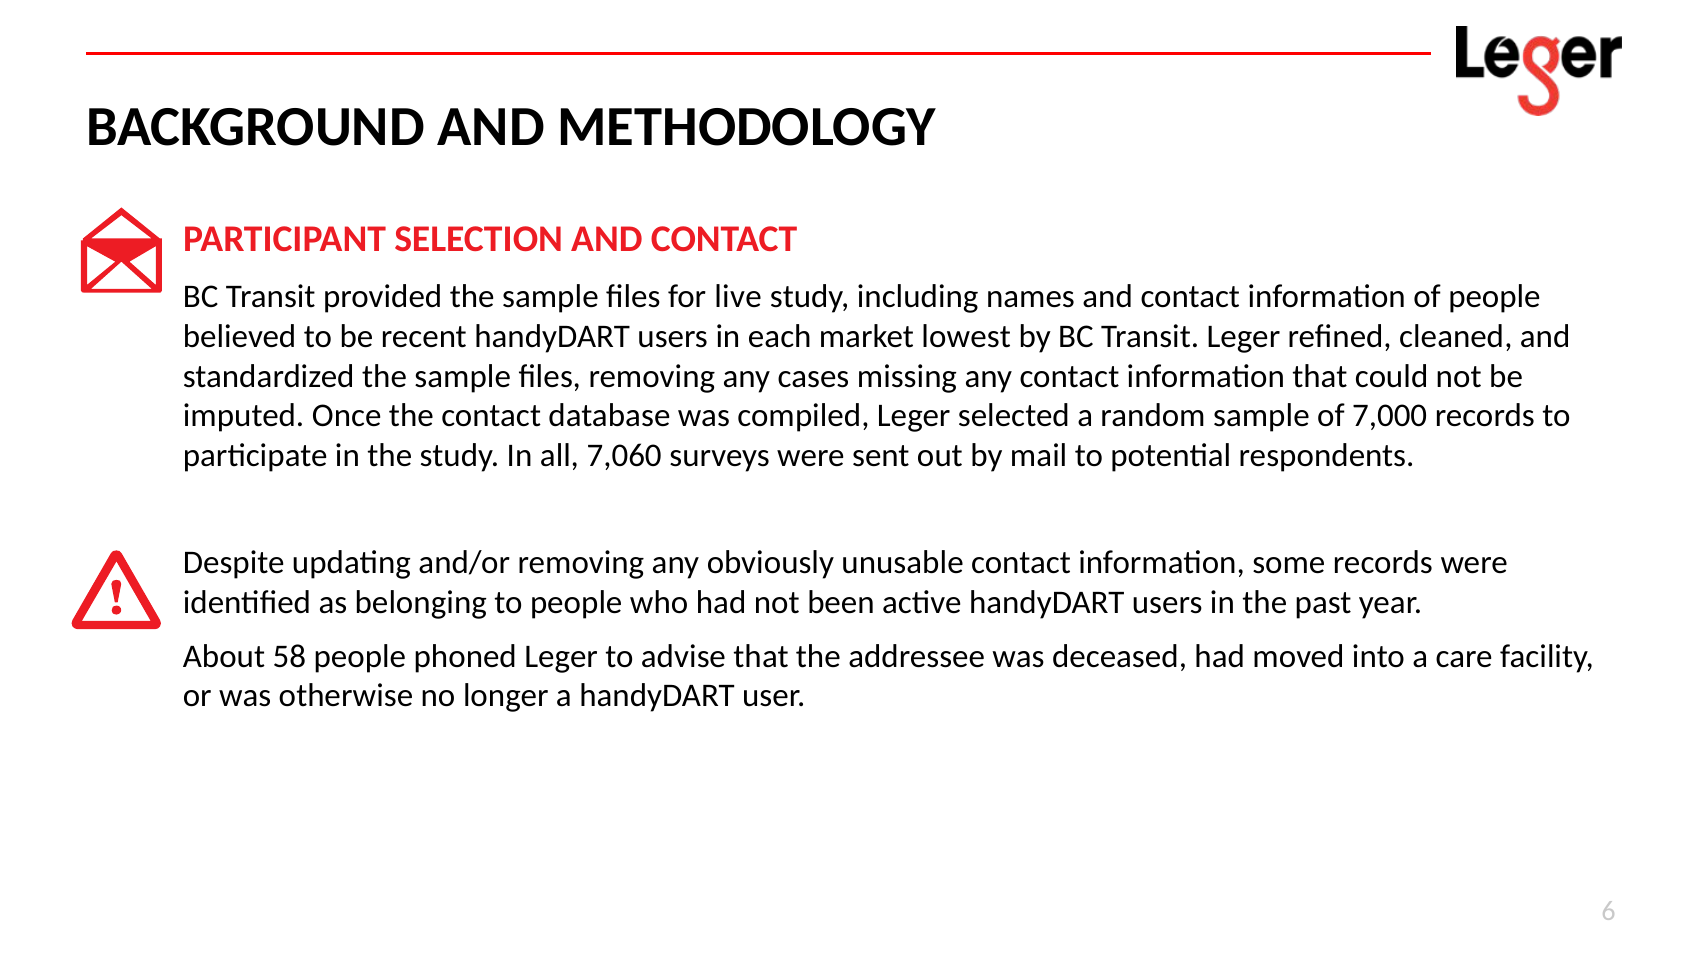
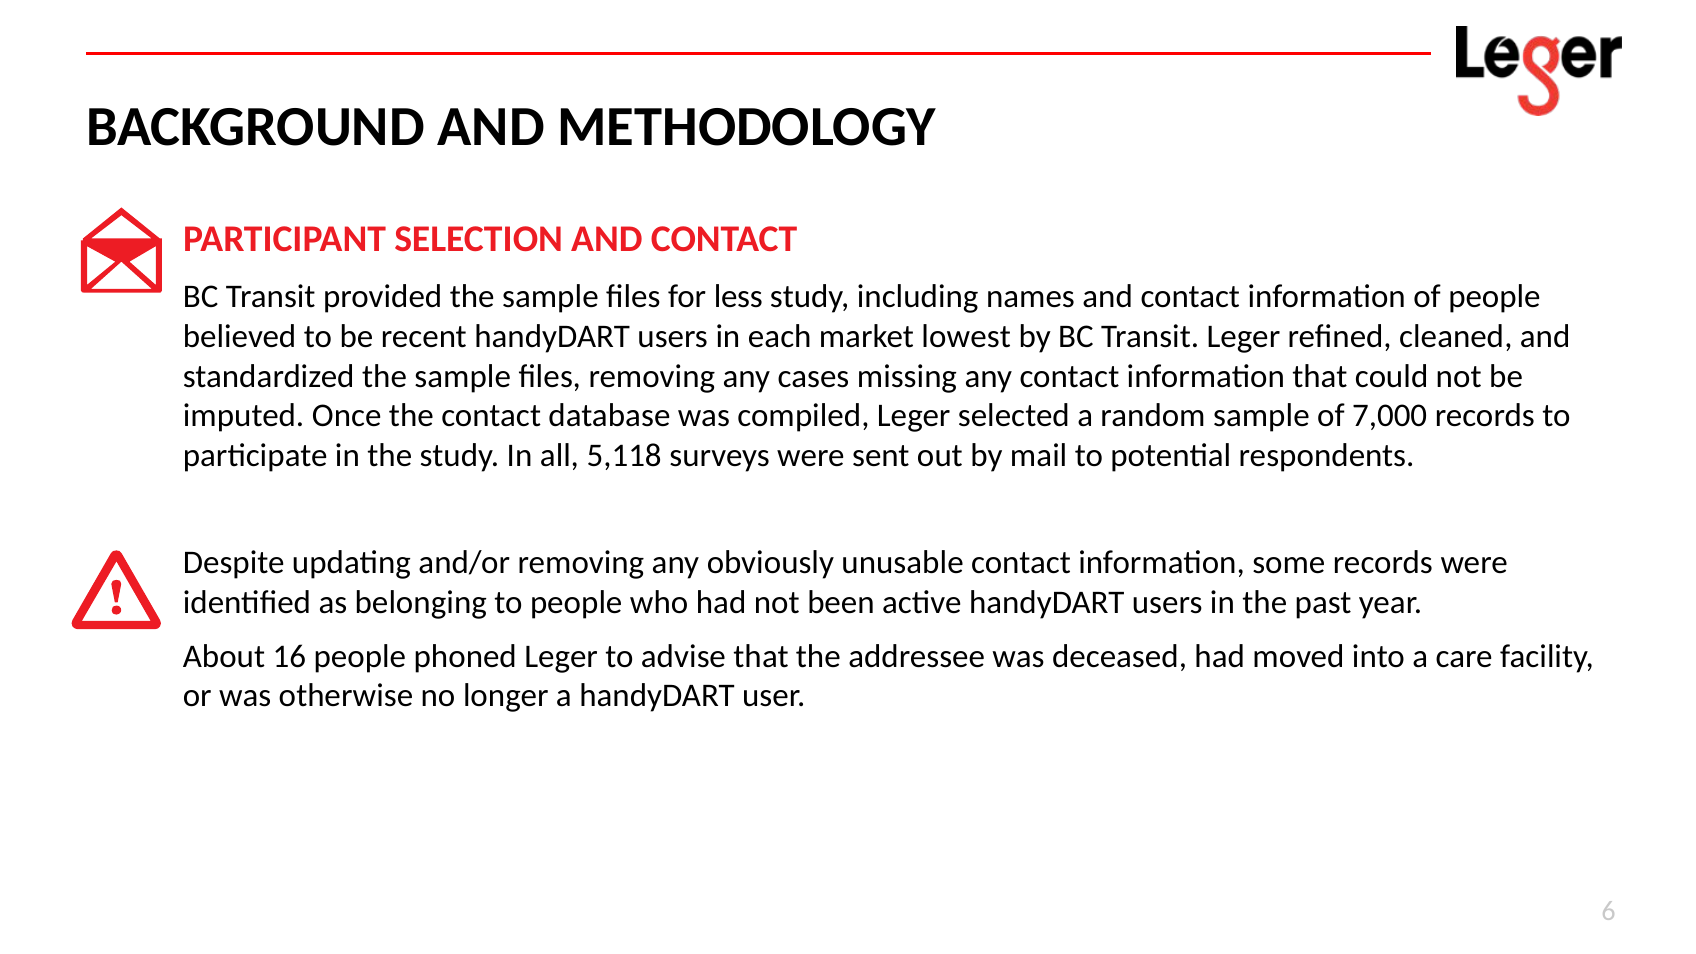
live: live -> less
7,060: 7,060 -> 5,118
58: 58 -> 16
